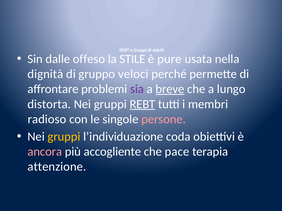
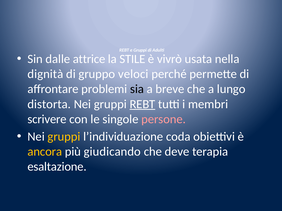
offeso: offeso -> attrice
pure: pure -> vivrò
sia colour: purple -> black
breve underline: present -> none
radioso: radioso -> scrivere
ancora colour: pink -> yellow
accogliente: accogliente -> giudicando
pace: pace -> deve
attenzione: attenzione -> esaltazione
